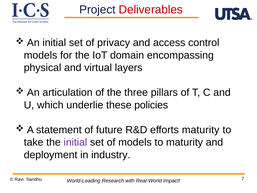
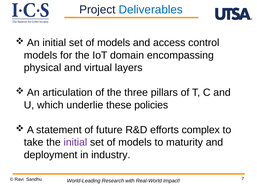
Deliverables colour: red -> blue
privacy at (114, 43): privacy -> models
efforts maturity: maturity -> complex
